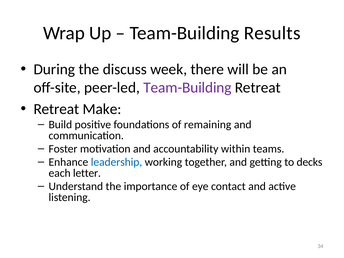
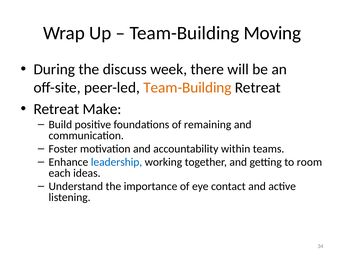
Results: Results -> Moving
Team-Building at (187, 88) colour: purple -> orange
decks: decks -> room
letter: letter -> ideas
